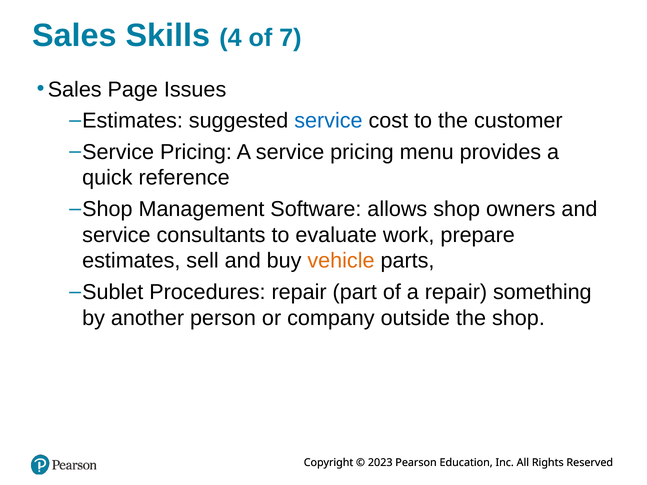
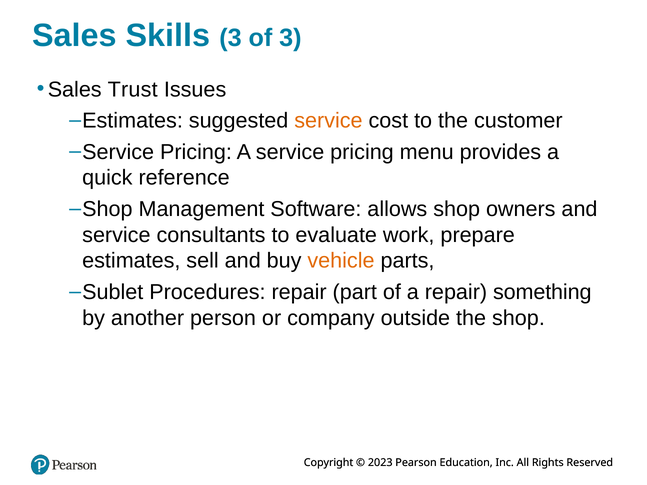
Skills 4: 4 -> 3
of 7: 7 -> 3
Page: Page -> Trust
service at (328, 121) colour: blue -> orange
